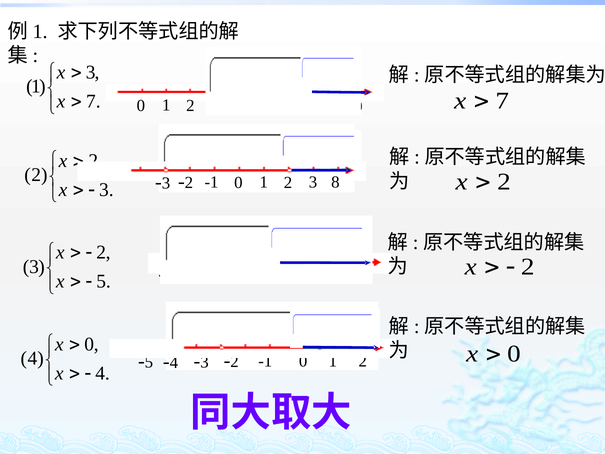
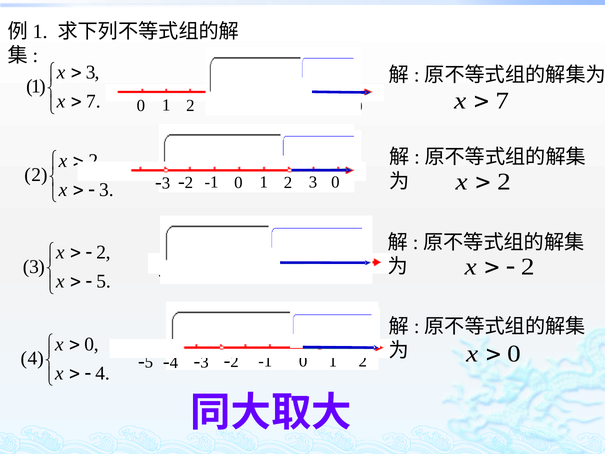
0 8: 8 -> 0
